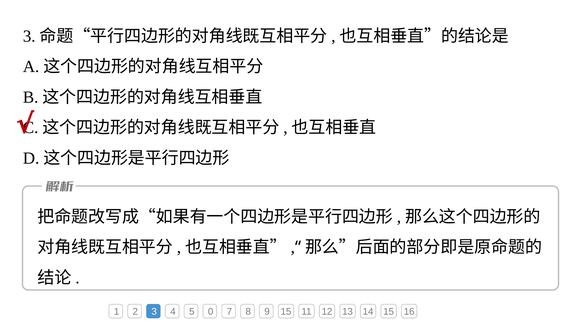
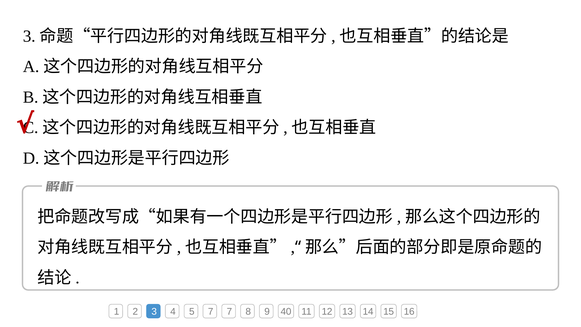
5 0: 0 -> 7
9 15: 15 -> 40
